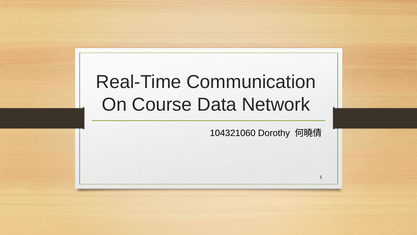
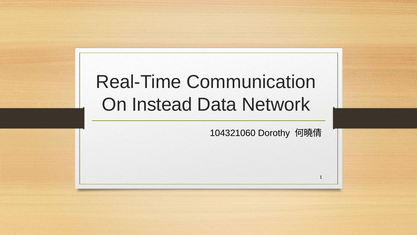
Course: Course -> Instead
